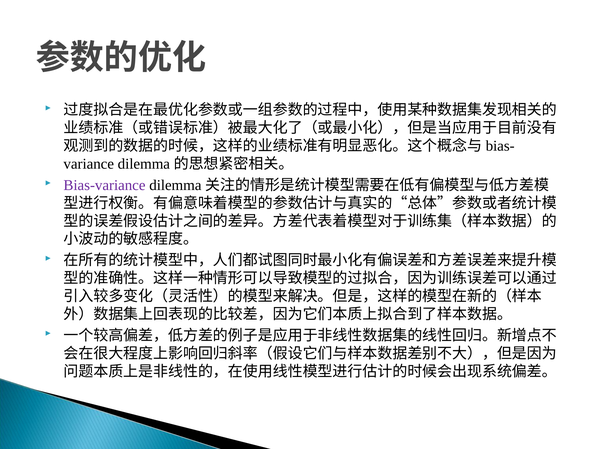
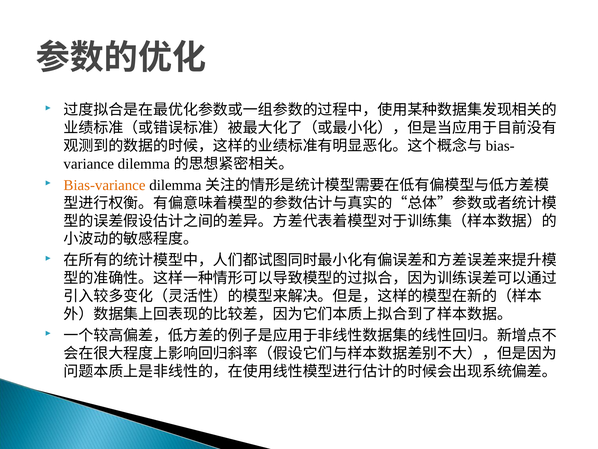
Bias-variance colour: purple -> orange
